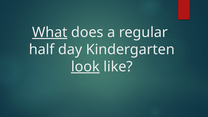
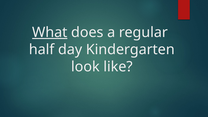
look underline: present -> none
